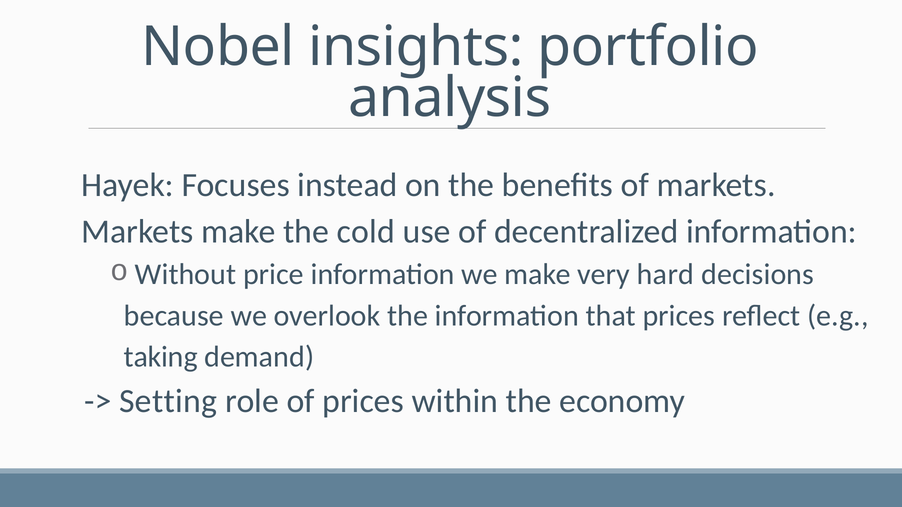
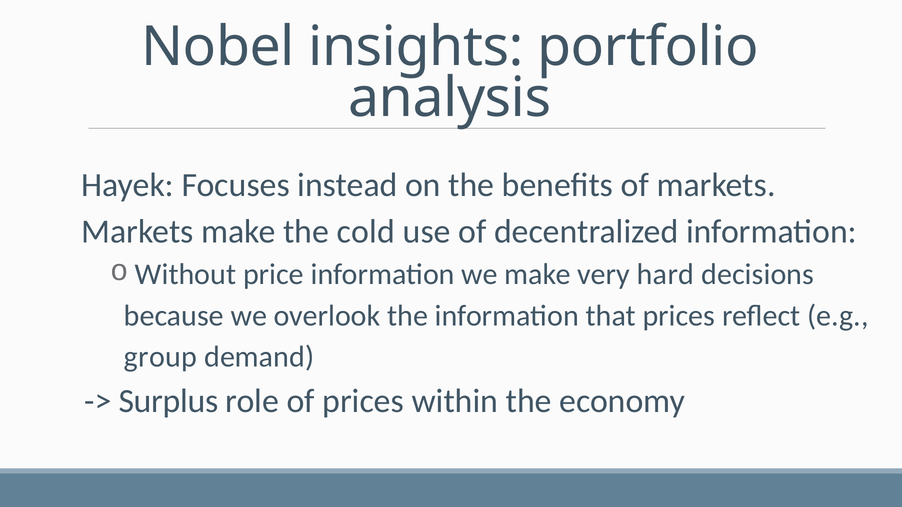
taking: taking -> group
Setting: Setting -> Surplus
